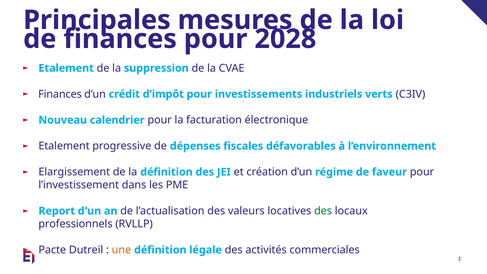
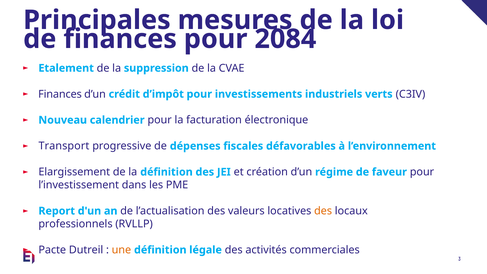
2028: 2028 -> 2084
Etalement at (64, 146): Etalement -> Transport
des at (323, 211) colour: green -> orange
